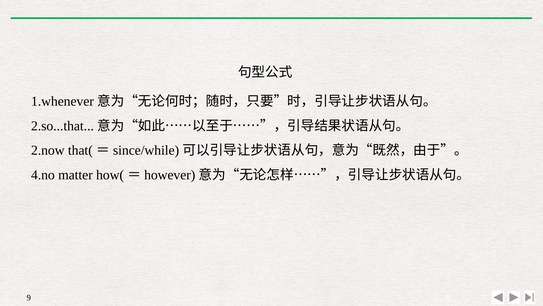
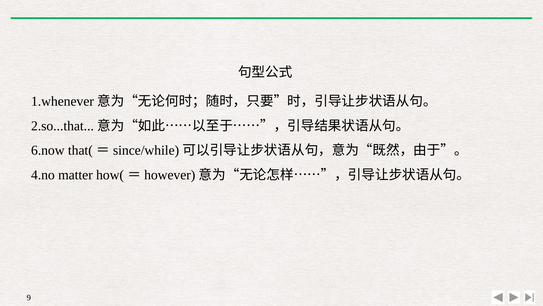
2.now: 2.now -> 6.now
